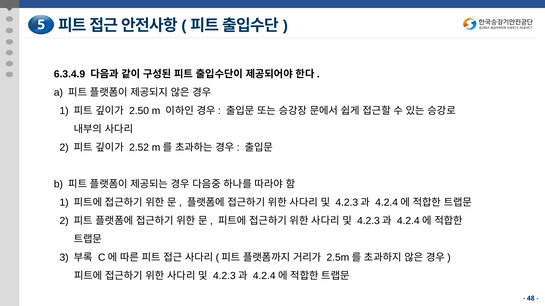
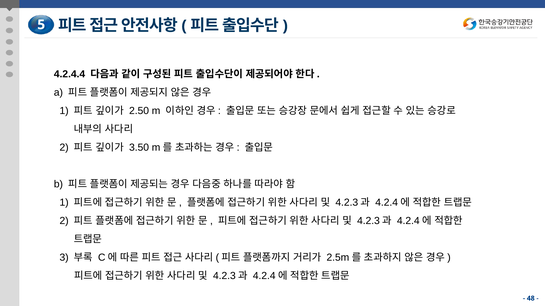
6.3.4.9: 6.3.4.9 -> 4.2.4.4
2.52: 2.52 -> 3.50
